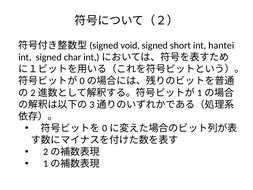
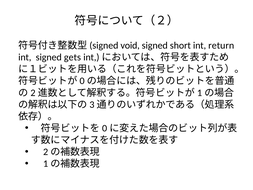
hantei: hantei -> return
char: char -> gets
